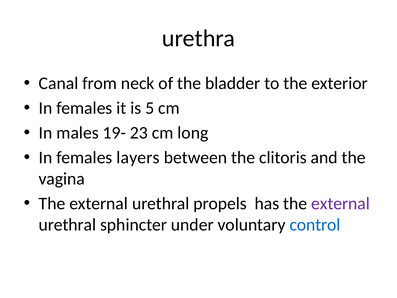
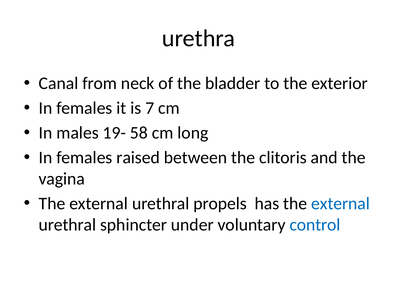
5: 5 -> 7
23: 23 -> 58
layers: layers -> raised
external at (341, 203) colour: purple -> blue
